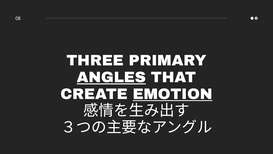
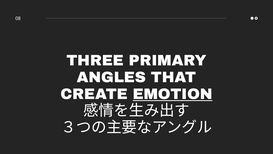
ANGLES underline: present -> none
